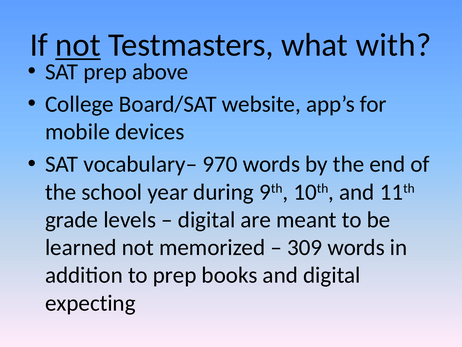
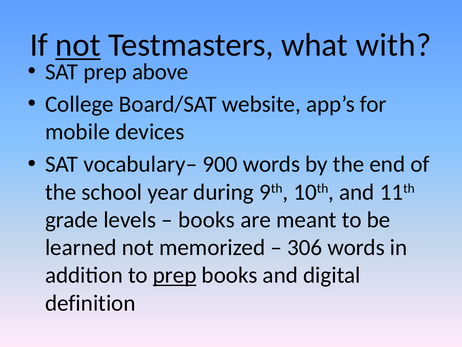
970: 970 -> 900
digital at (207, 220): digital -> books
309: 309 -> 306
prep at (175, 275) underline: none -> present
expecting: expecting -> definition
